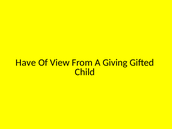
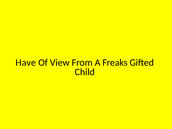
Giving: Giving -> Freaks
